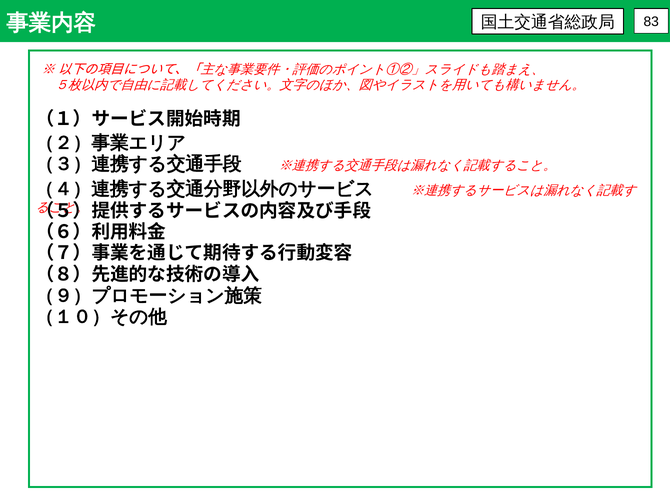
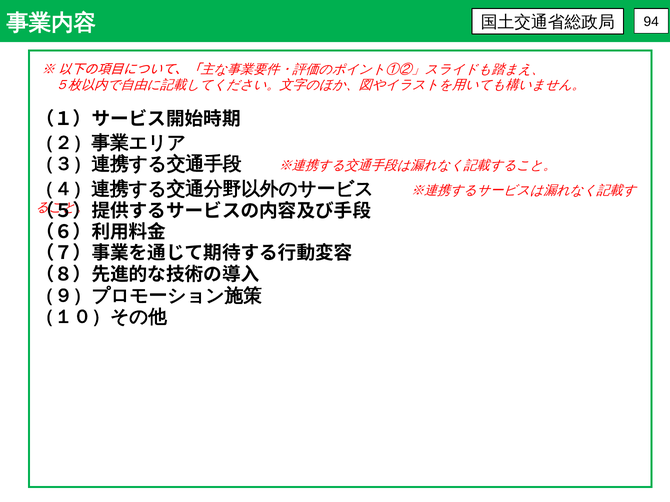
83: 83 -> 94
